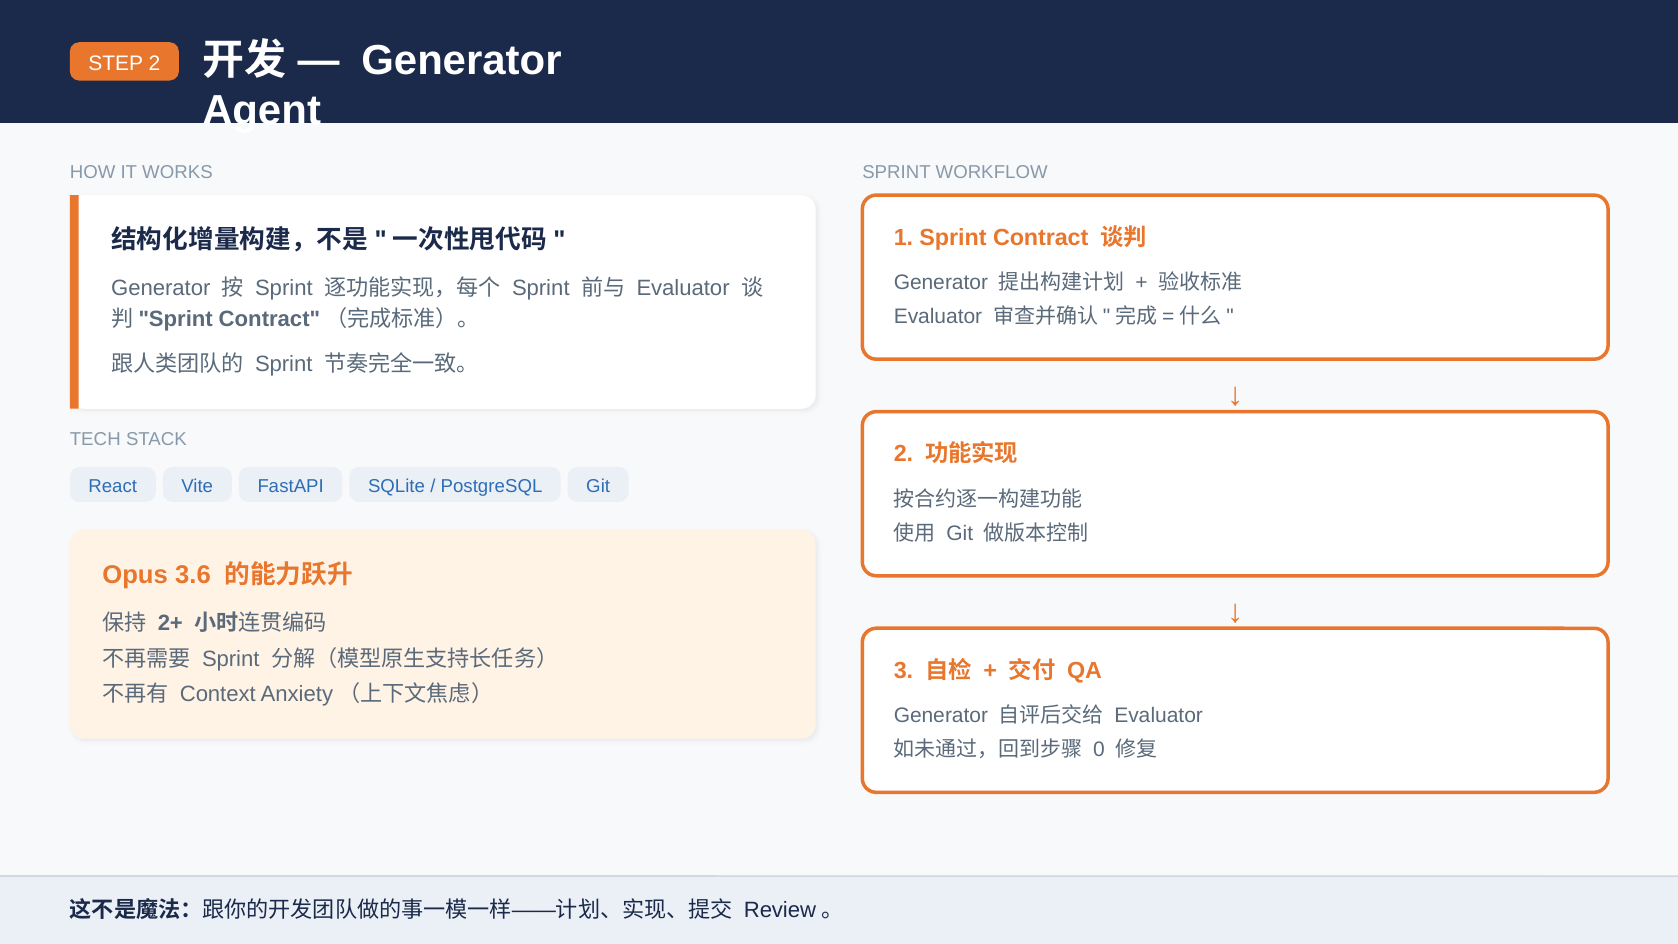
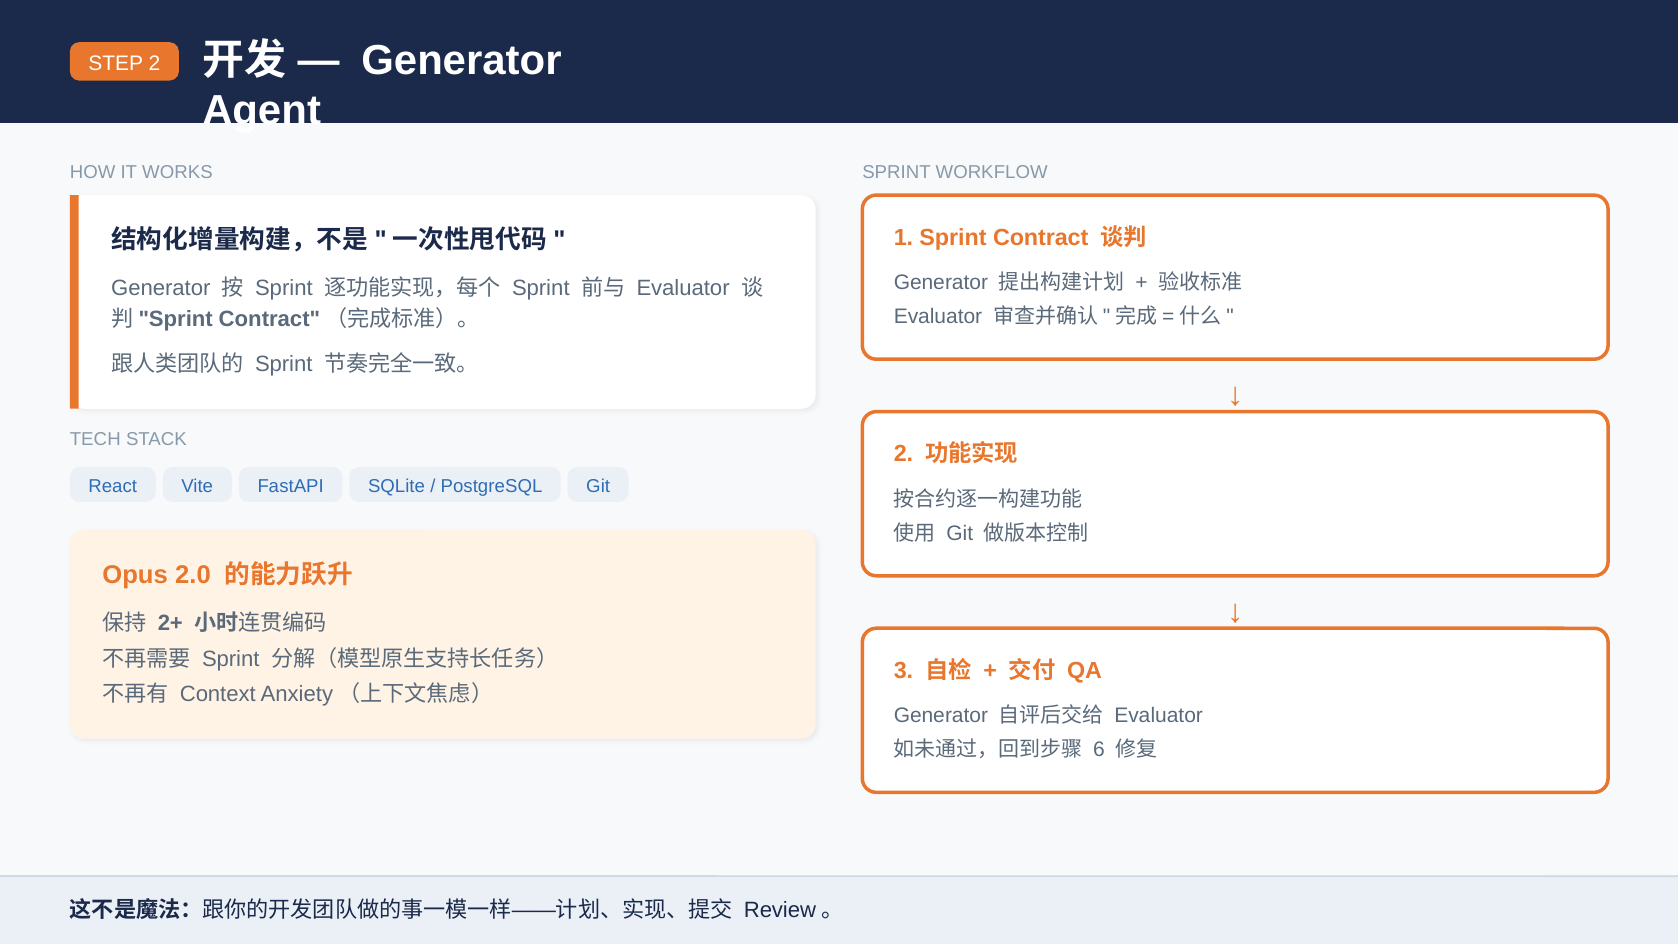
3.6: 3.6 -> 2.0
0: 0 -> 6
